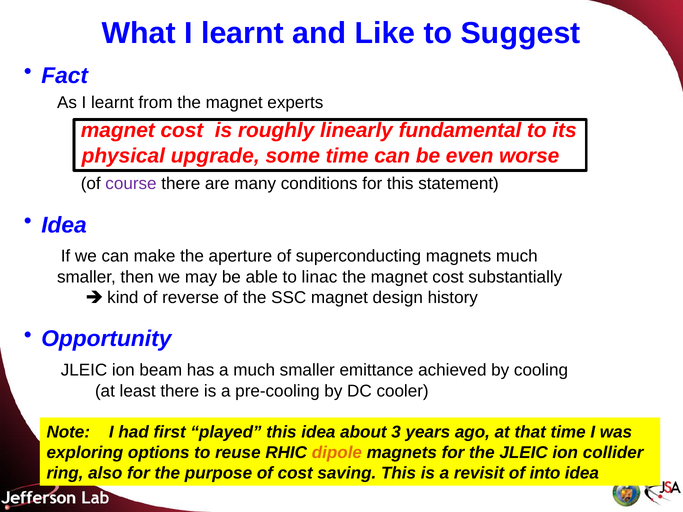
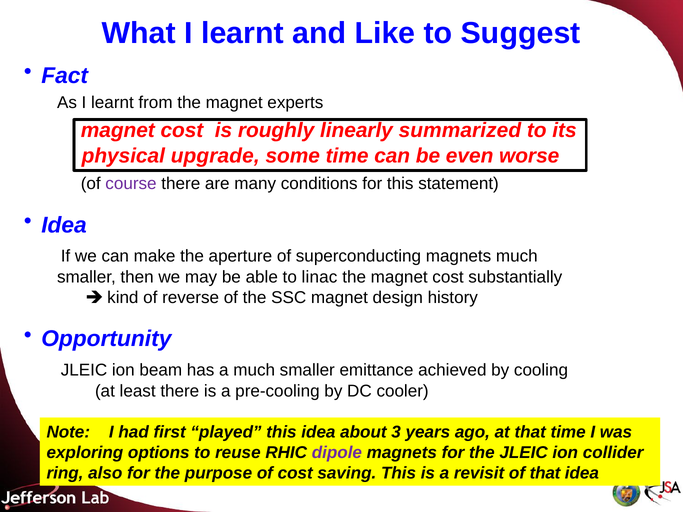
fundamental: fundamental -> summarized
dipole colour: orange -> purple
of into: into -> that
